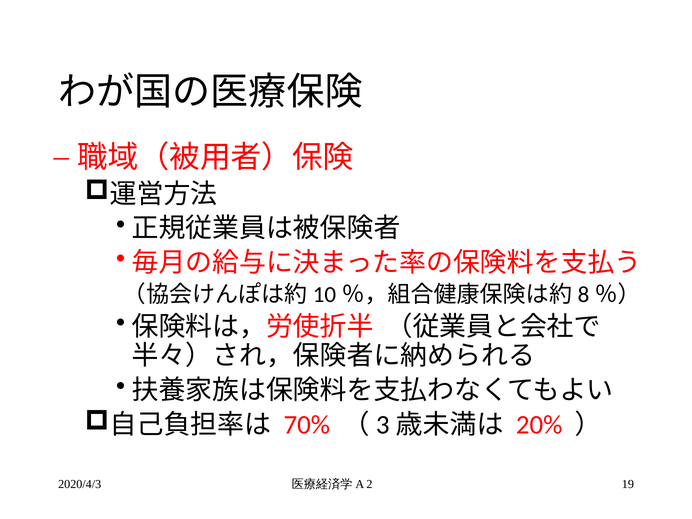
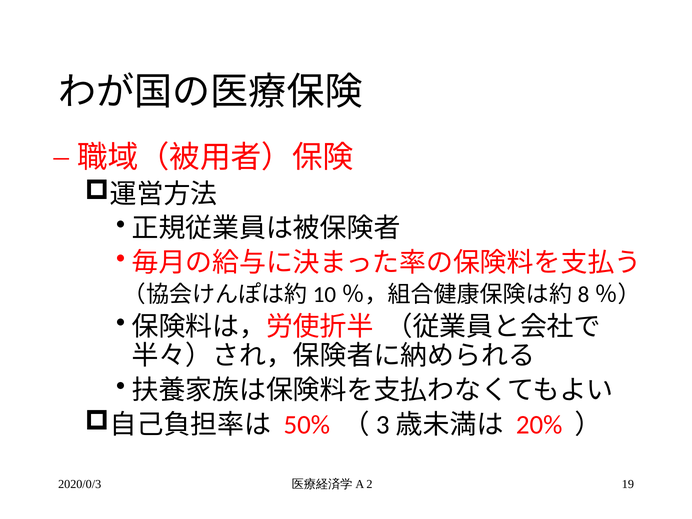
70%: 70% -> 50%
2020/4/3: 2020/4/3 -> 2020/0/3
